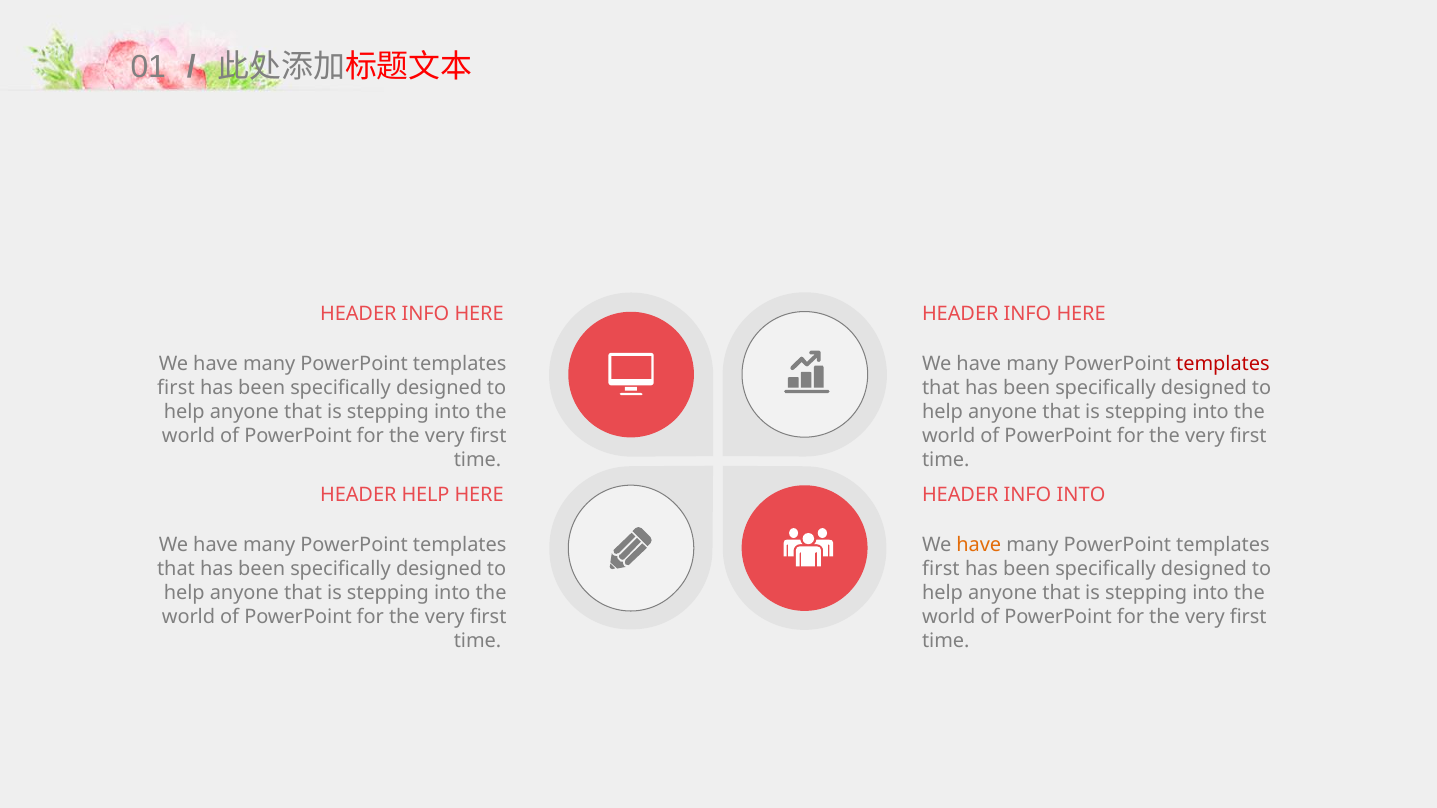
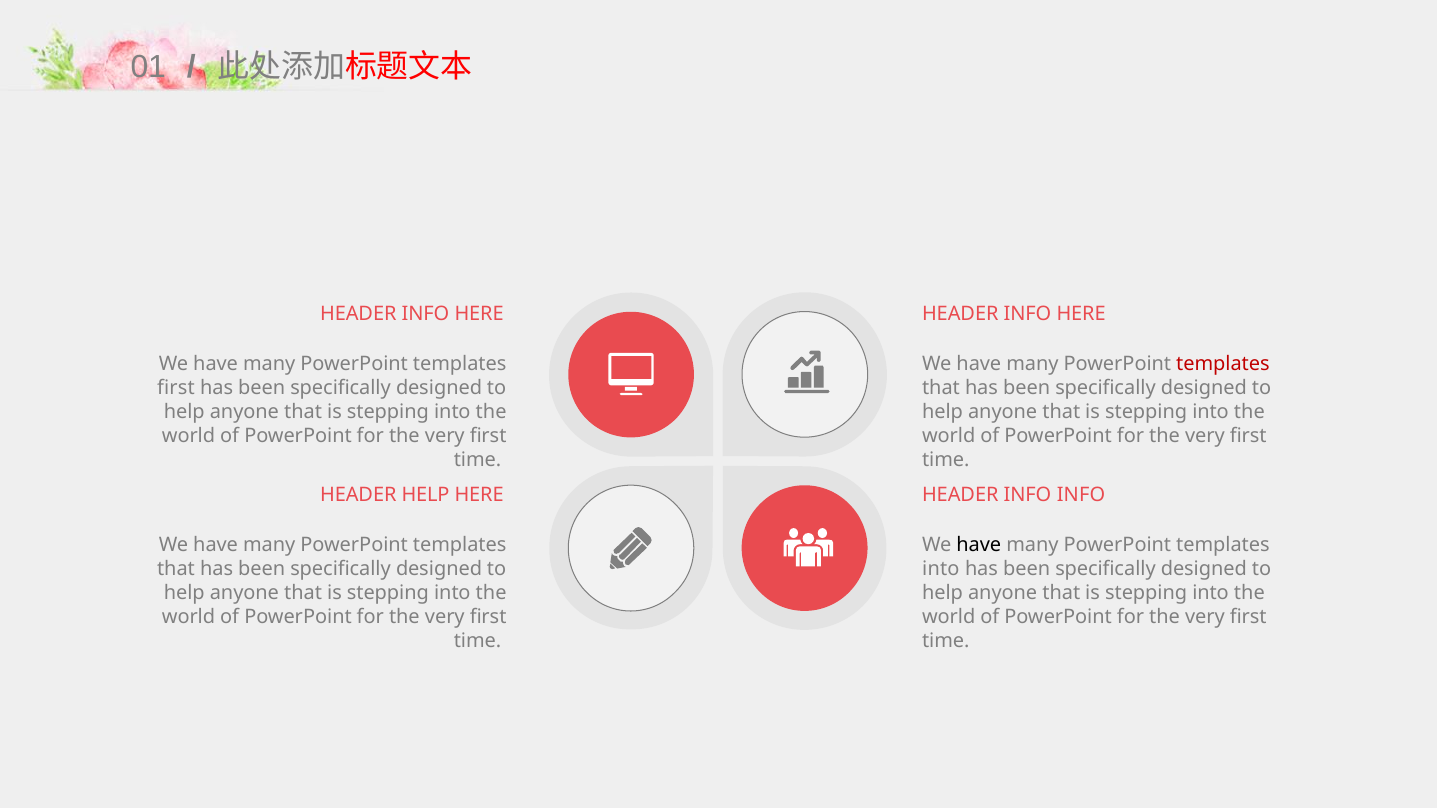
INFO INTO: INTO -> INFO
have at (979, 545) colour: orange -> black
first at (941, 569): first -> into
